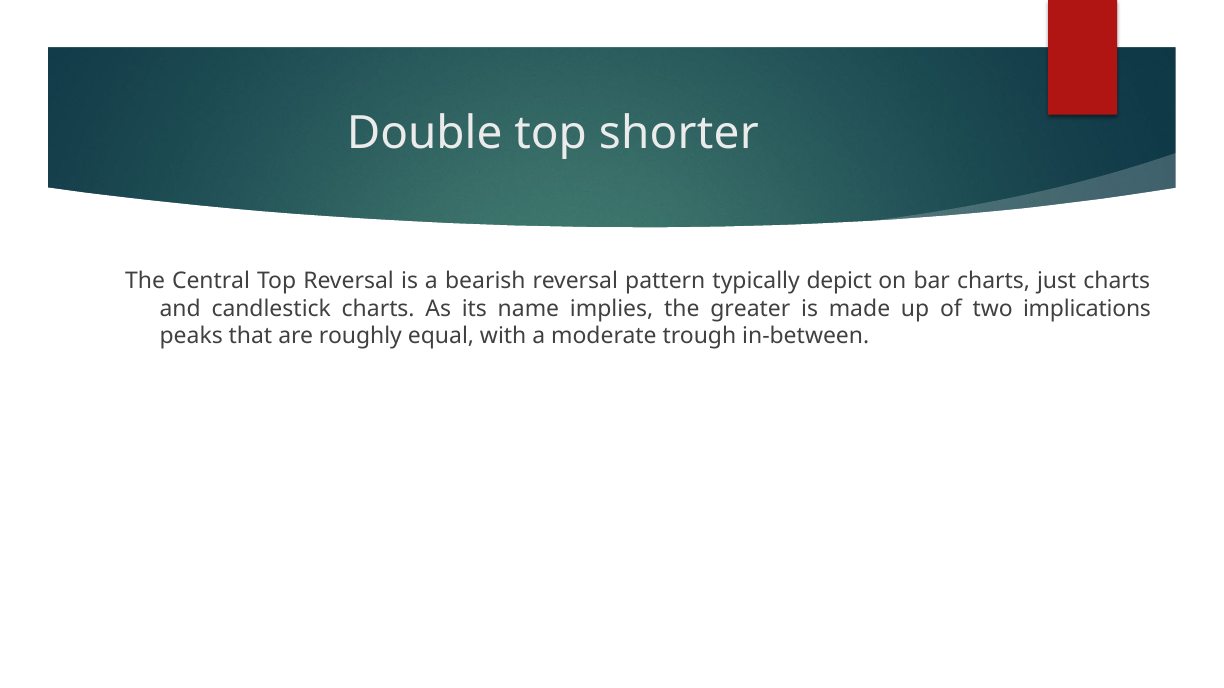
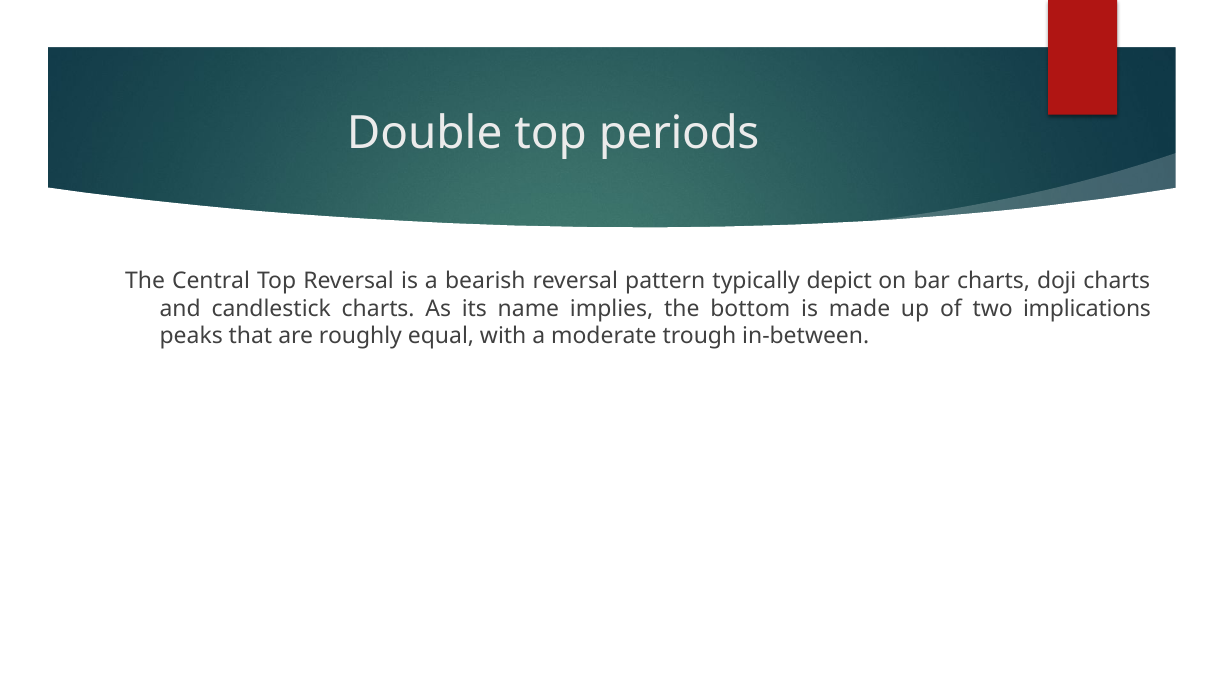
shorter: shorter -> periods
just: just -> doji
greater: greater -> bottom
